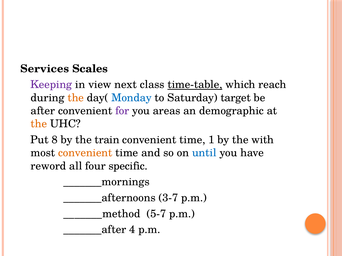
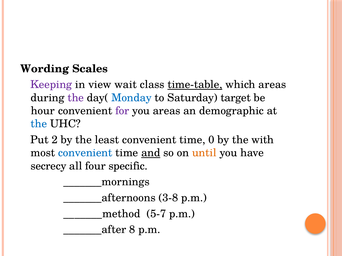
Services: Services -> Wording
next: next -> wait
which reach: reach -> areas
the at (76, 98) colour: orange -> purple
after: after -> hour
the at (39, 124) colour: orange -> blue
8: 8 -> 2
train: train -> least
1: 1 -> 0
convenient at (85, 153) colour: orange -> blue
and underline: none -> present
until colour: blue -> orange
reword: reword -> secrecy
3-7: 3-7 -> 3-8
4: 4 -> 8
